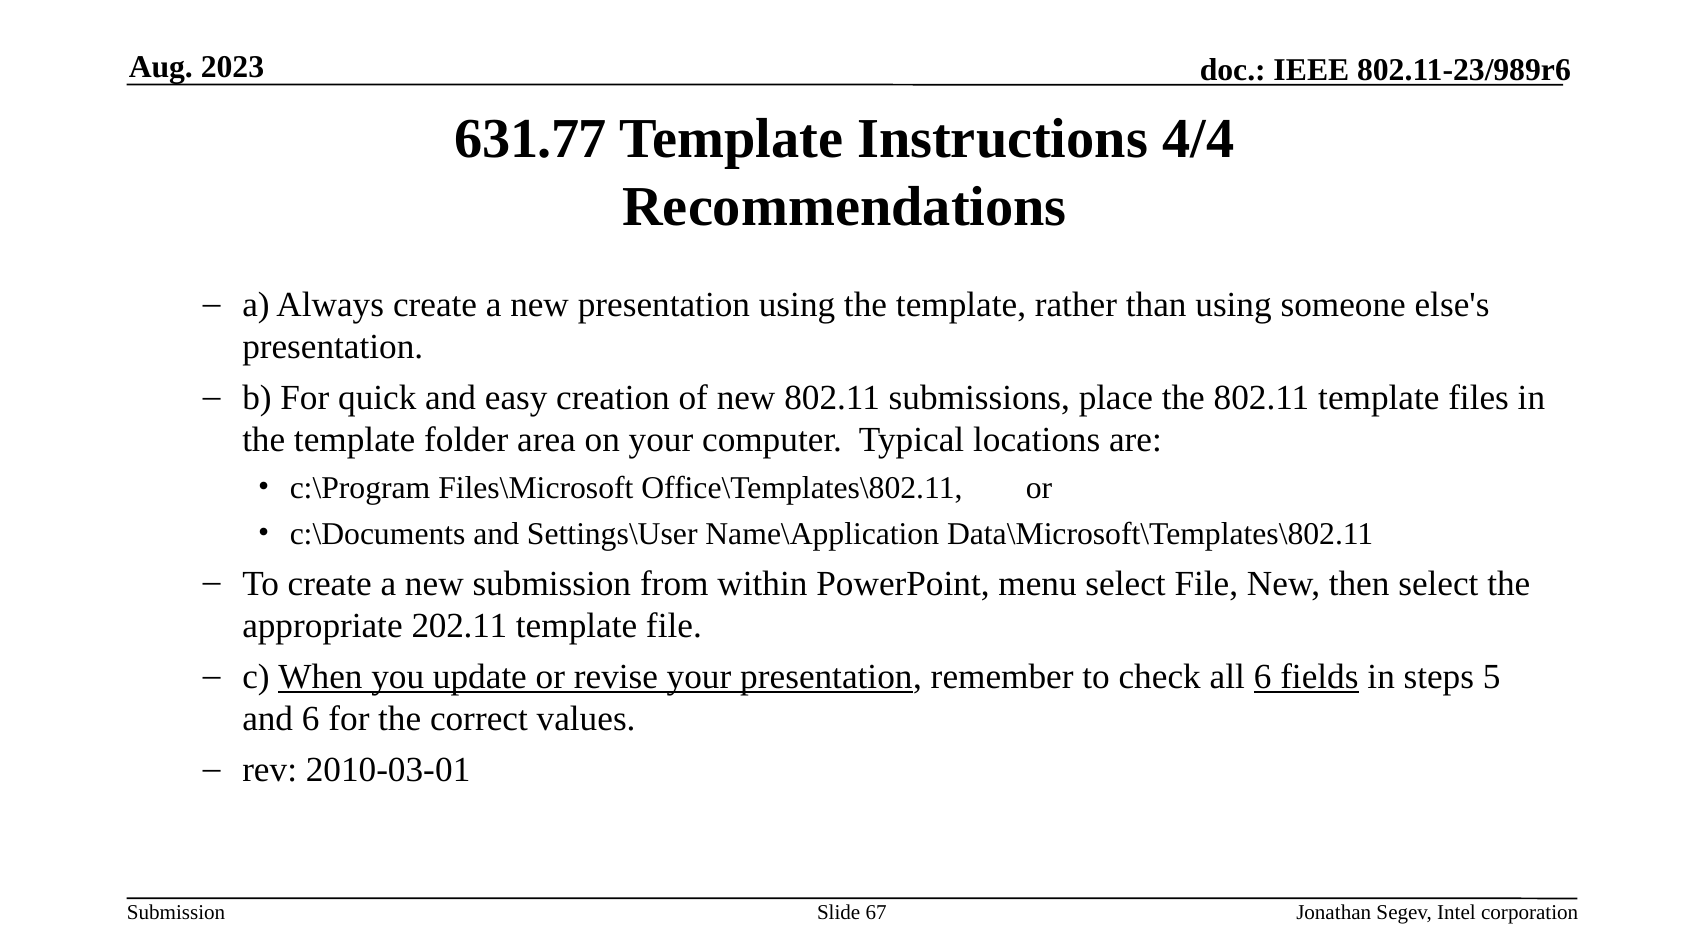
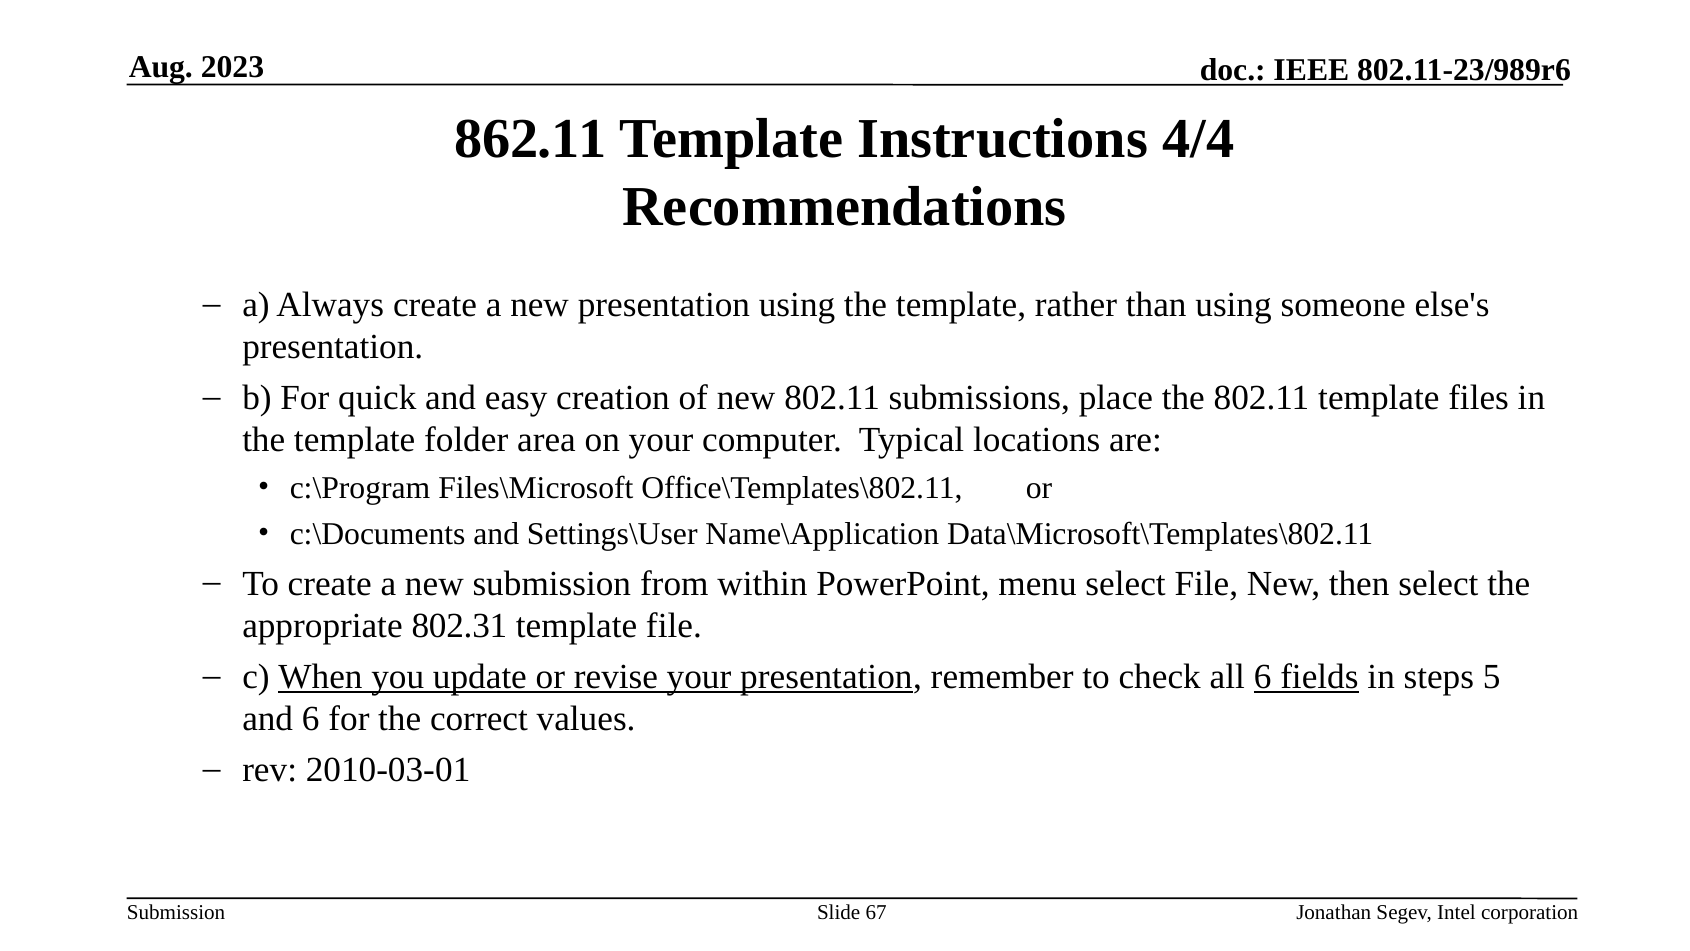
631.77: 631.77 -> 862.11
202.11: 202.11 -> 802.31
